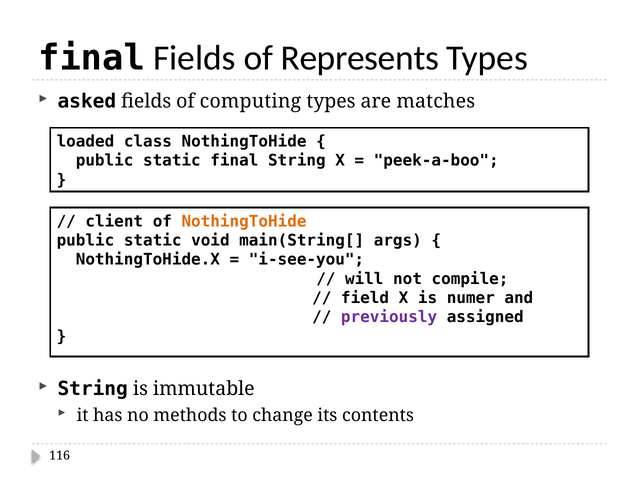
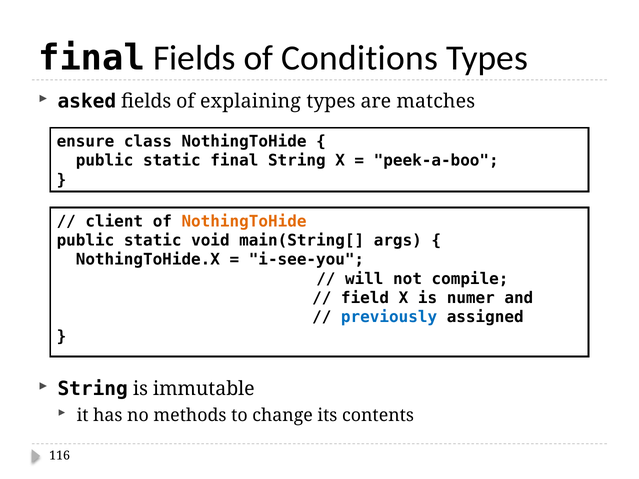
Represents: Represents -> Conditions
computing: computing -> explaining
loaded: loaded -> ensure
previously colour: purple -> blue
